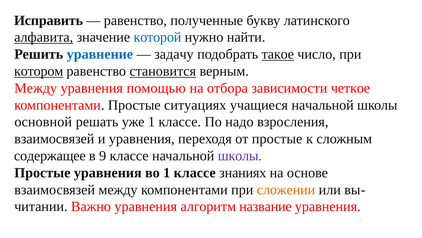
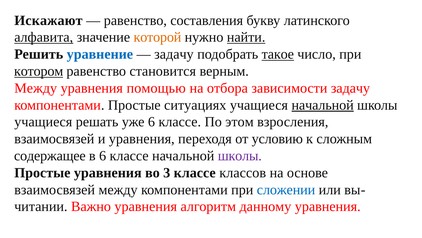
Исправить: Исправить -> Искажают
полученные: полученные -> составления
которой colour: blue -> orange
найти underline: none -> present
становится underline: present -> none
зависимости четкое: четкое -> задачу
начальной at (323, 105) underline: none -> present
основной at (43, 122): основной -> учащиеся
уже 1: 1 -> 6
надо: надо -> этом
от простые: простые -> условию
в 9: 9 -> 6
во 1: 1 -> 3
знаниях: знаниях -> классов
сложении colour: orange -> blue
название: название -> данному
